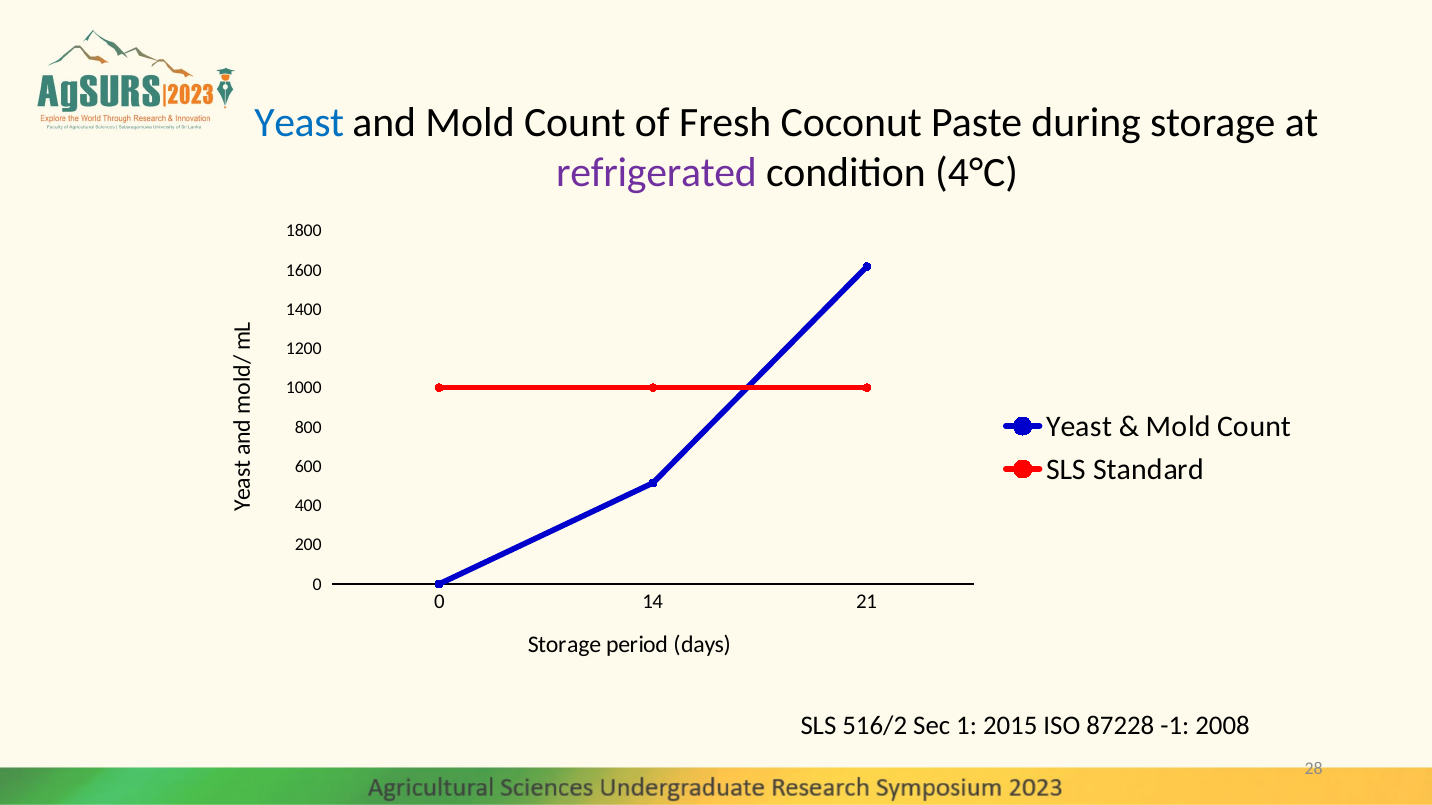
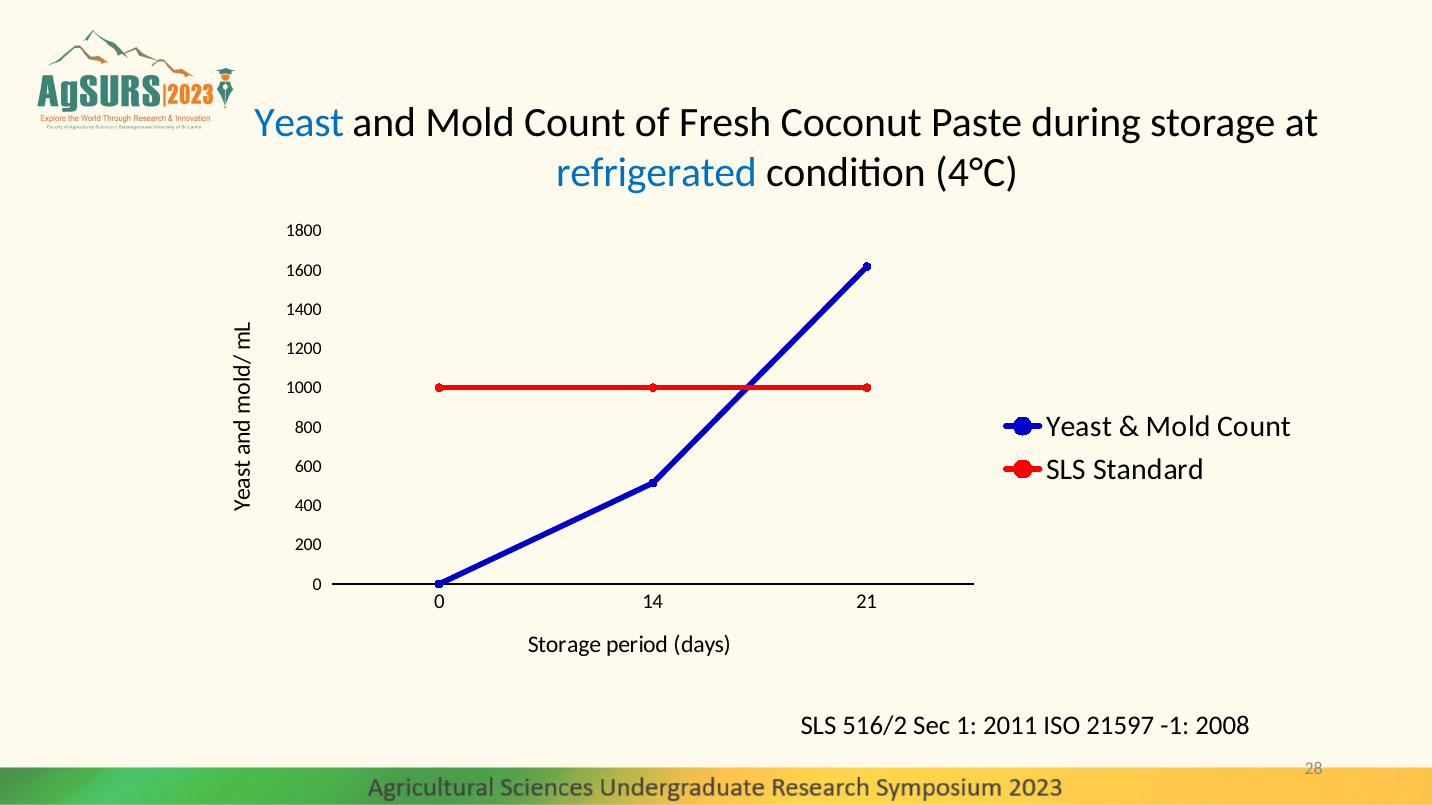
refrigerated colour: purple -> blue
2015: 2015 -> 2011
87228: 87228 -> 21597
